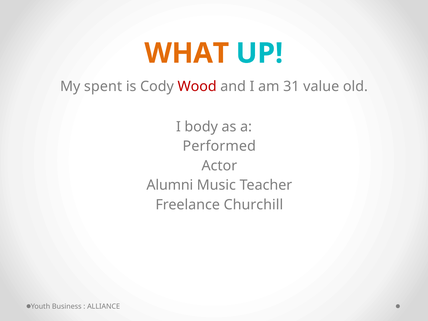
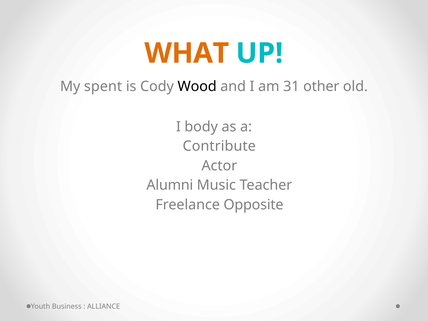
Wood colour: red -> black
value: value -> other
Performed: Performed -> Contribute
Churchill: Churchill -> Opposite
